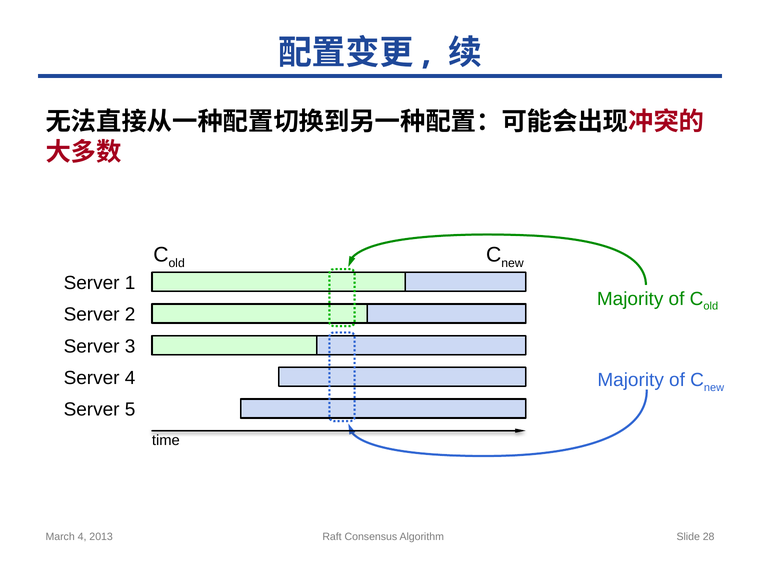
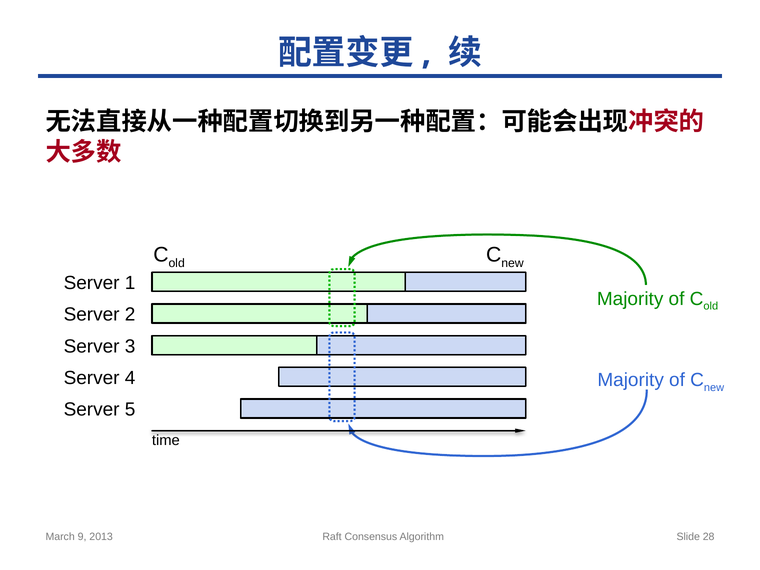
March 4: 4 -> 9
